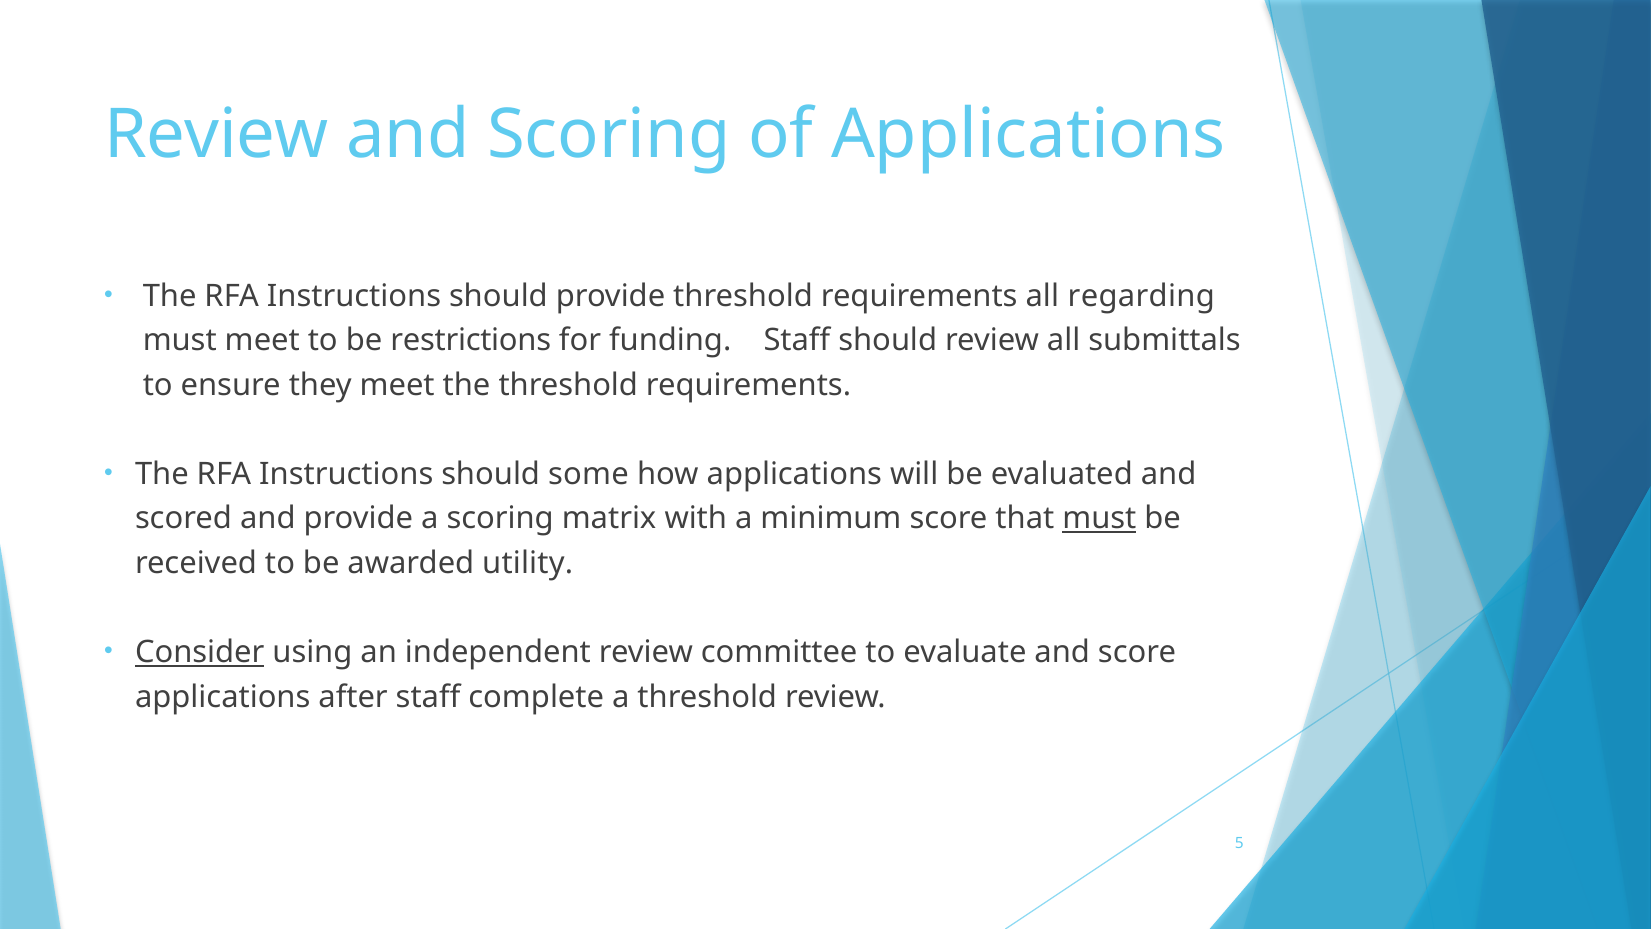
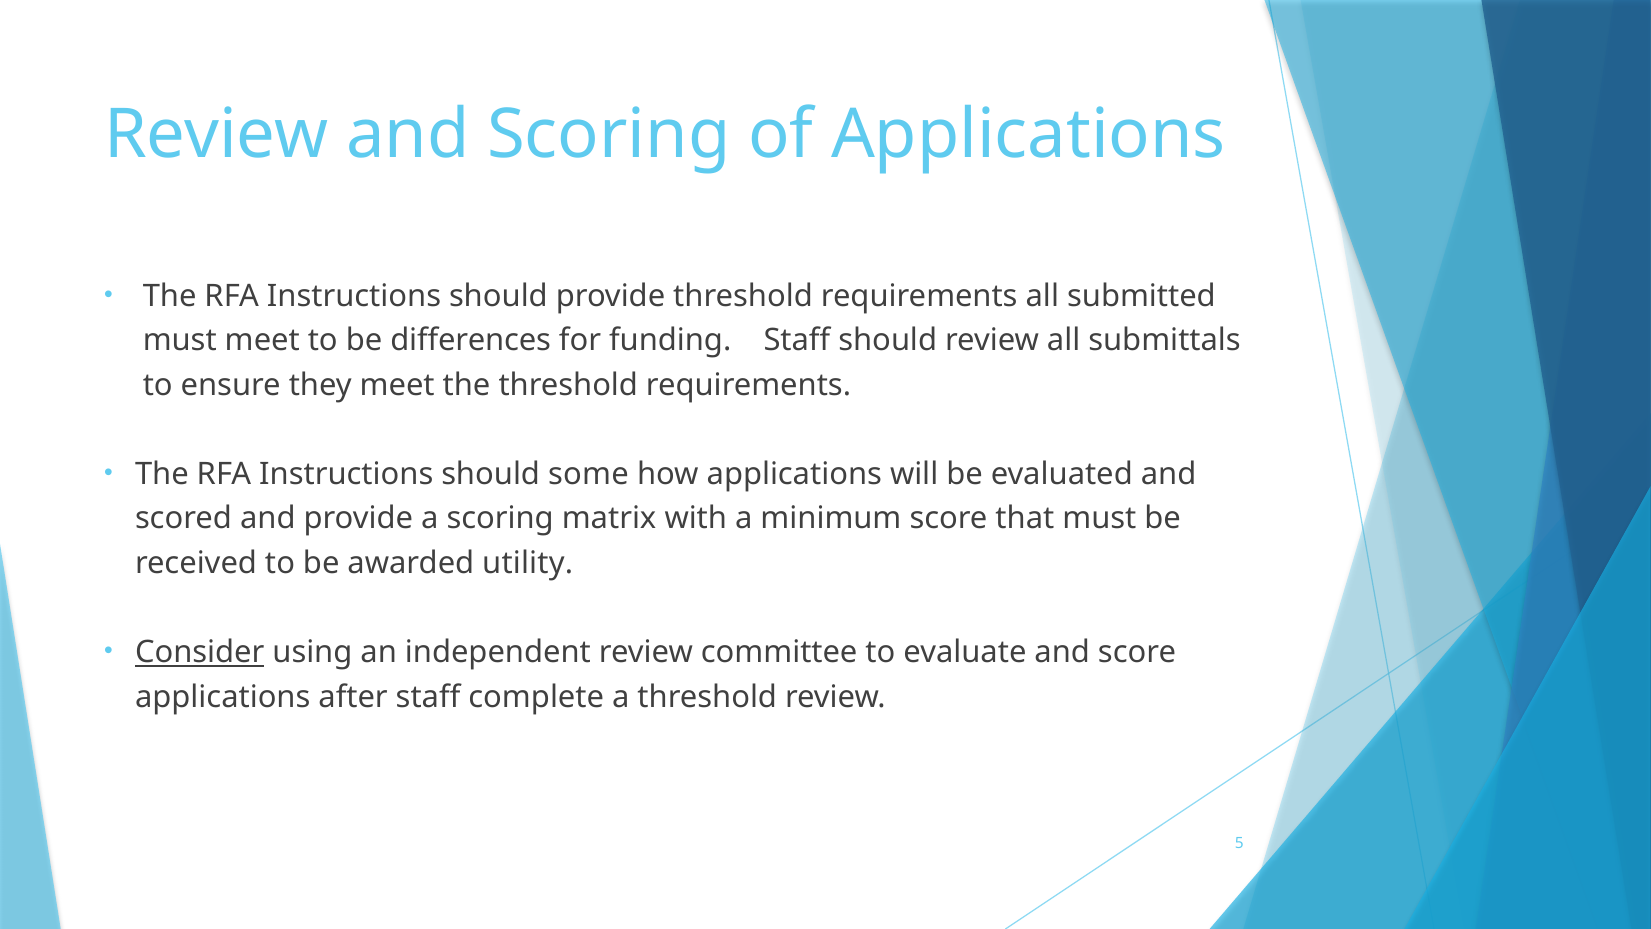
regarding: regarding -> submitted
restrictions: restrictions -> differences
must at (1099, 519) underline: present -> none
